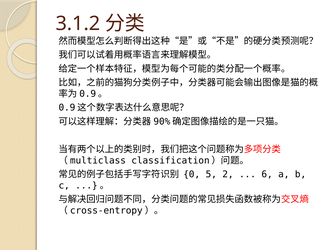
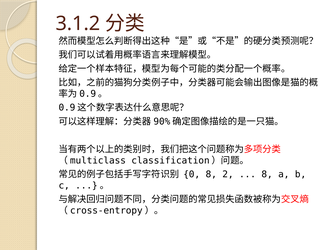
0 5: 5 -> 8
6 at (267, 174): 6 -> 8
